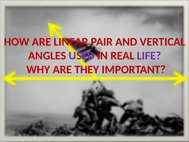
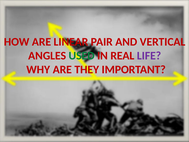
USED colour: purple -> green
